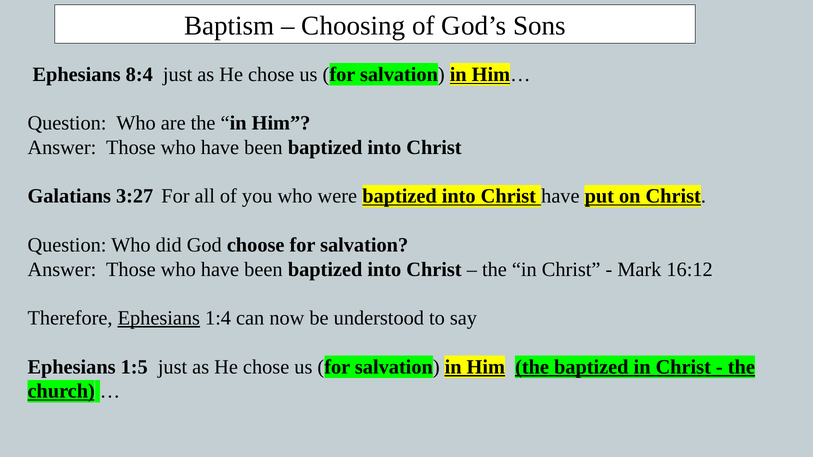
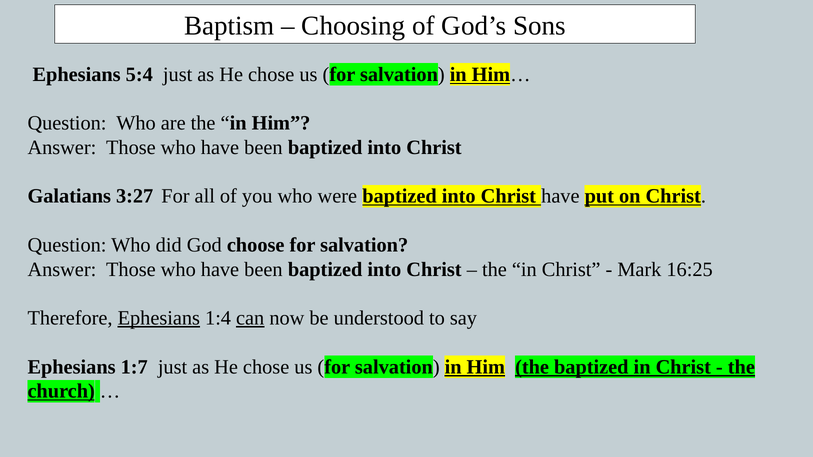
8:4: 8:4 -> 5:4
16:12: 16:12 -> 16:25
can underline: none -> present
1:5: 1:5 -> 1:7
